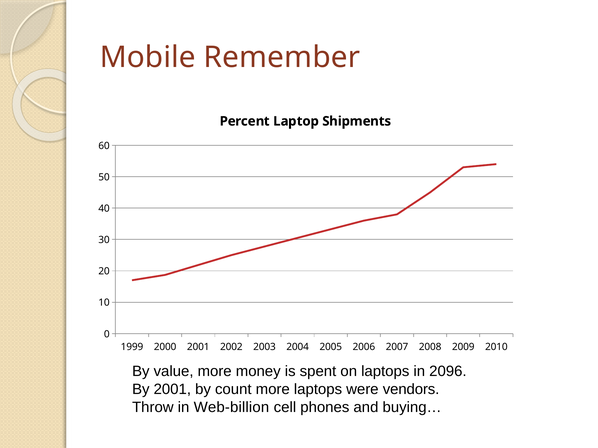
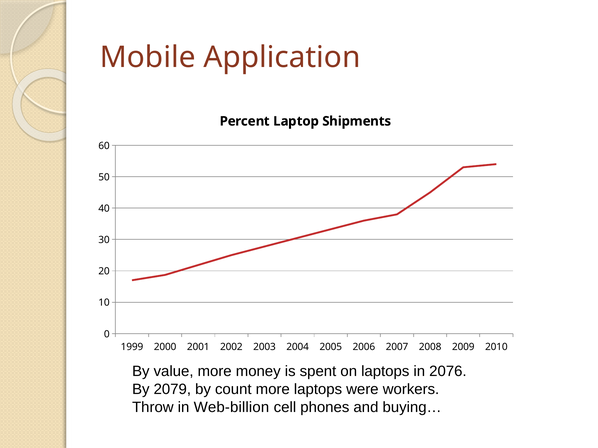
Remember: Remember -> Application
2096: 2096 -> 2076
By 2001: 2001 -> 2079
vendors: vendors -> workers
